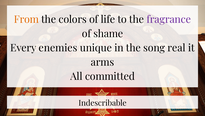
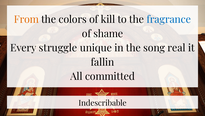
life: life -> kill
fragrance colour: purple -> blue
enemies: enemies -> struggle
arms: arms -> fallin
